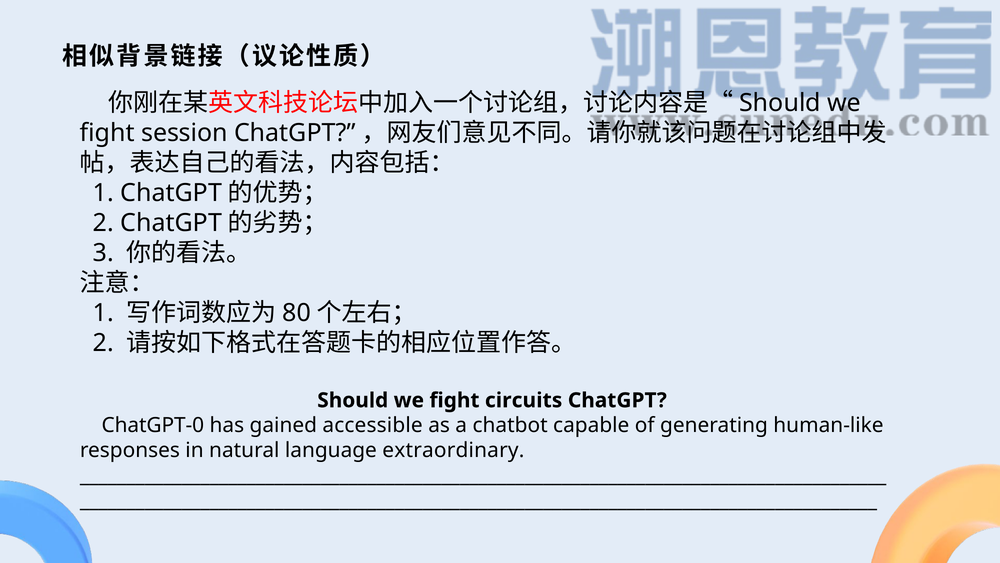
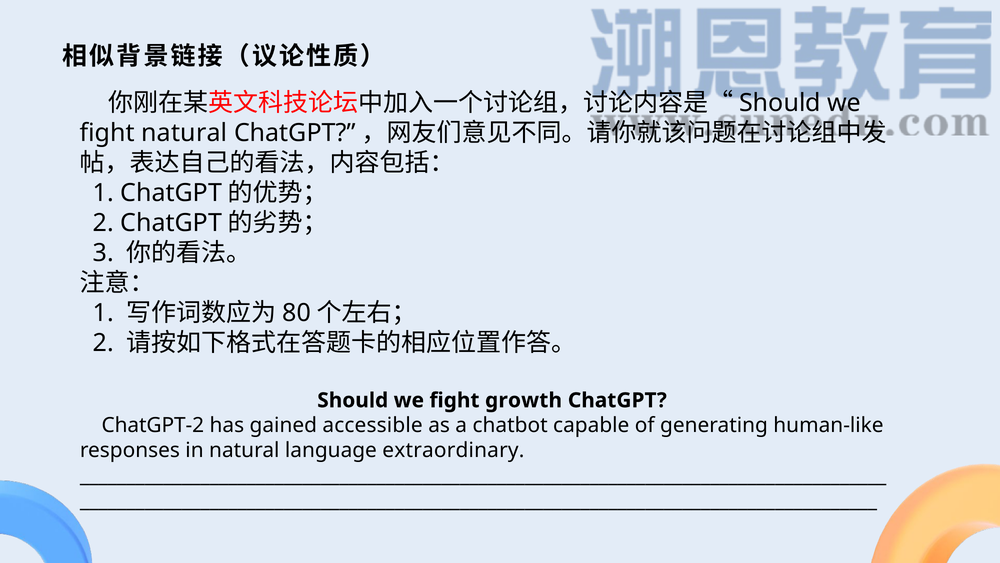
fight session: session -> natural
circuits: circuits -> growth
ChatGPT-0: ChatGPT-0 -> ChatGPT-2
